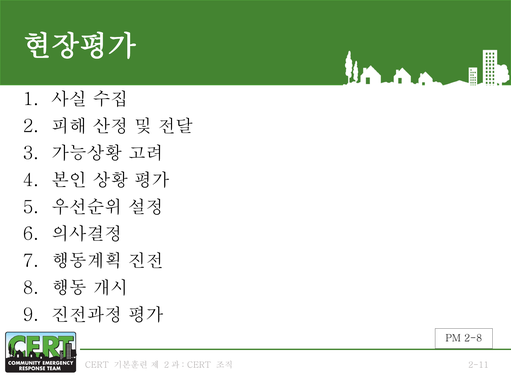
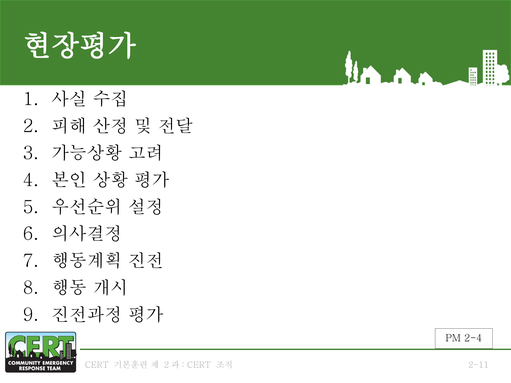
2-8: 2-8 -> 2-4
